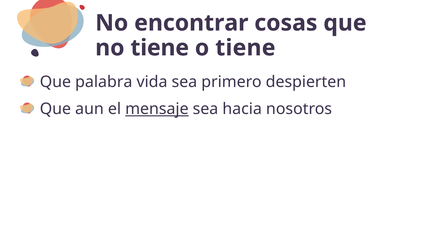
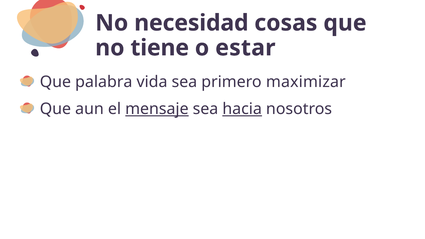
encontrar: encontrar -> necesidad
o tiene: tiene -> estar
despierten: despierten -> maximizar
hacia underline: none -> present
